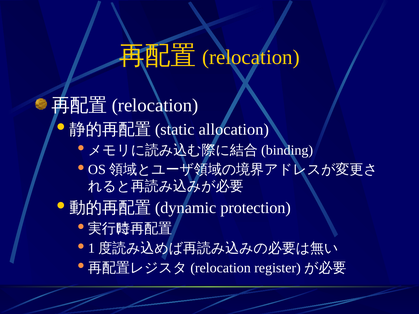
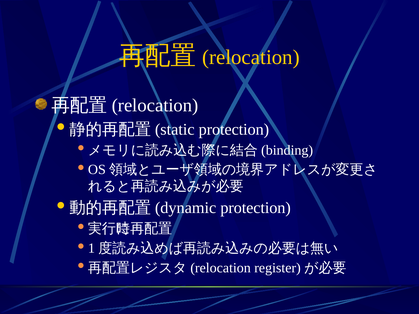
allocation at (234, 129): allocation -> protection
